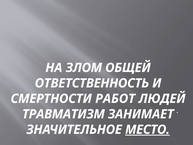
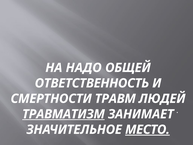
ЗЛОМ: ЗЛОМ -> НАДО
РАБОТ: РАБОТ -> ТРАВМ
ТРАВМАТИЗМ underline: none -> present
